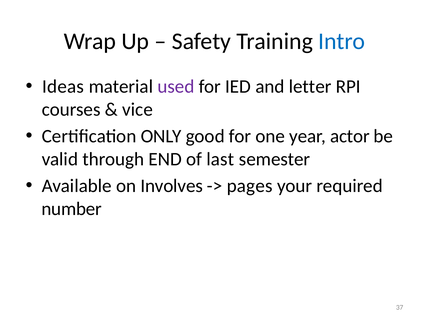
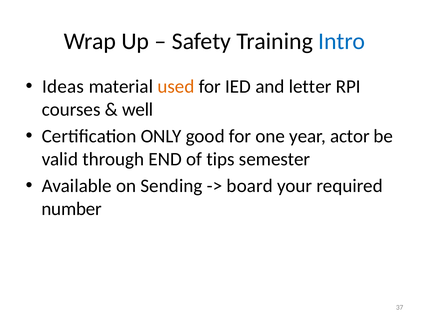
used colour: purple -> orange
vice: vice -> well
last: last -> tips
Involves: Involves -> Sending
pages: pages -> board
